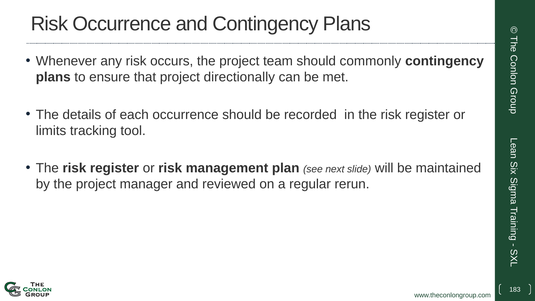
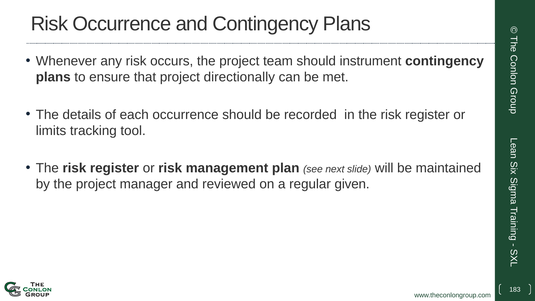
commonly: commonly -> instrument
rerun: rerun -> given
